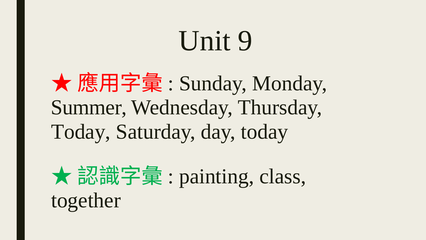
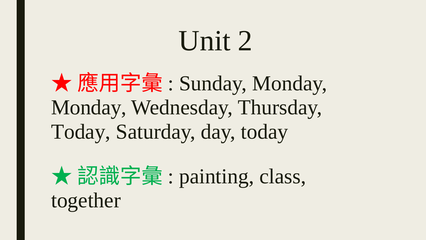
9: 9 -> 2
Summer at (89, 107): Summer -> Monday
